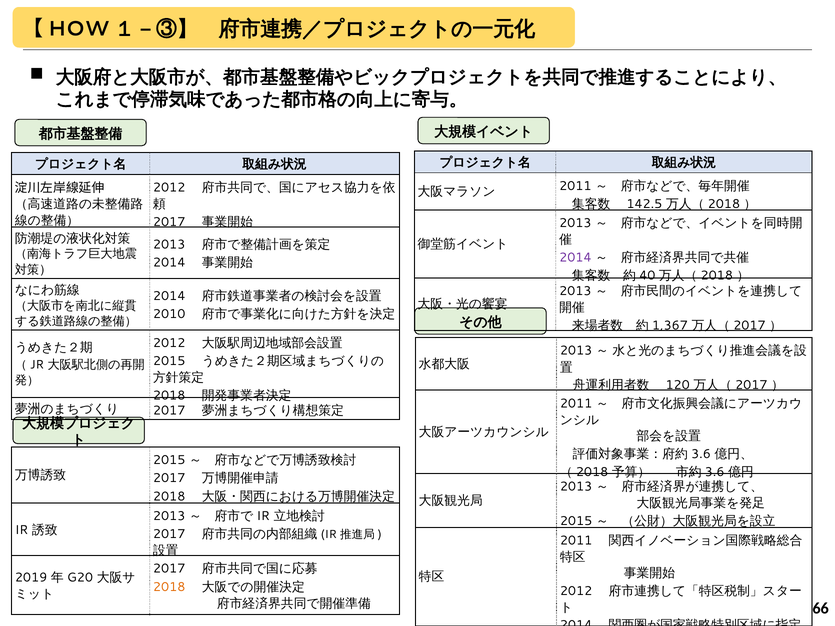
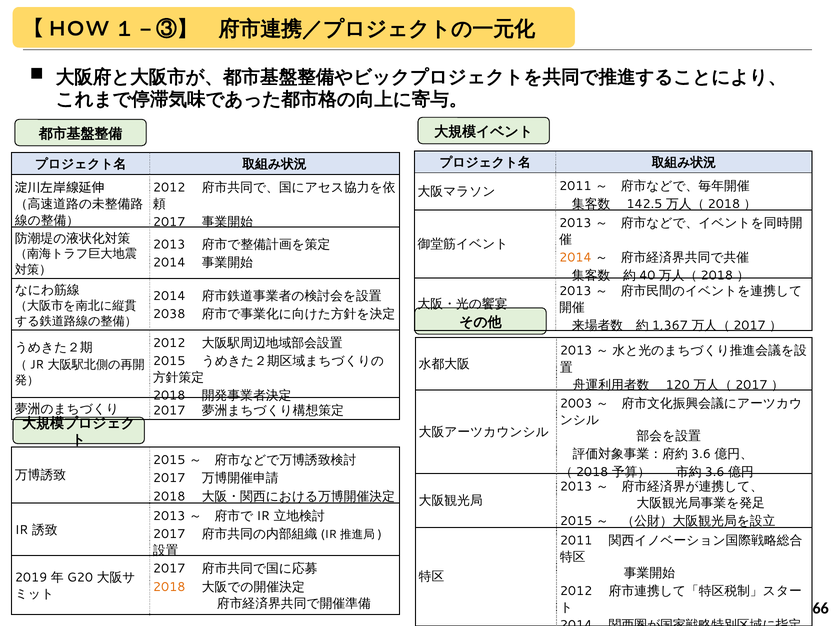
2014 at (575, 258) colour: purple -> orange
2010: 2010 -> 2038
2011 at (576, 403): 2011 -> 2003
